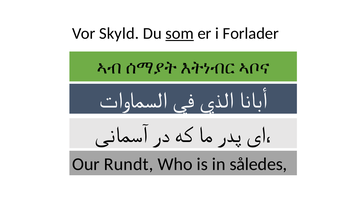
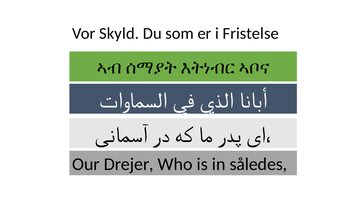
som underline: present -> none
Forlader: Forlader -> Fristelse
Rundt: Rundt -> Drejer
